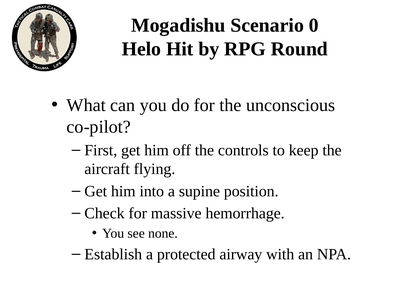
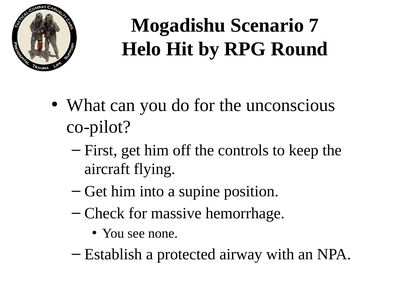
0: 0 -> 7
